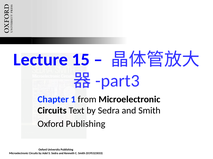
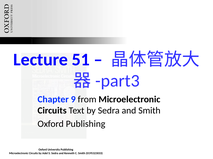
15: 15 -> 51
1: 1 -> 9
